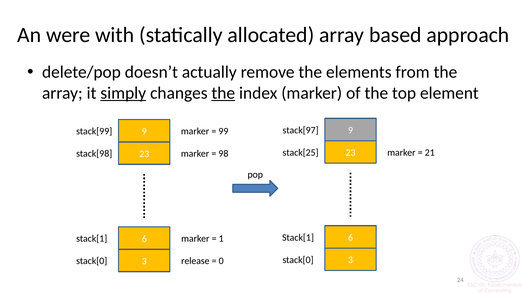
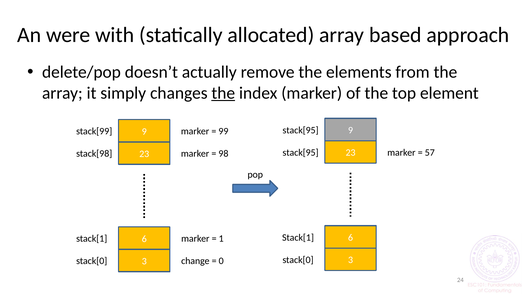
simply underline: present -> none
stack[97 at (301, 130): stack[97 -> stack[95
stack[25 at (301, 152): stack[25 -> stack[95
21: 21 -> 57
release: release -> change
